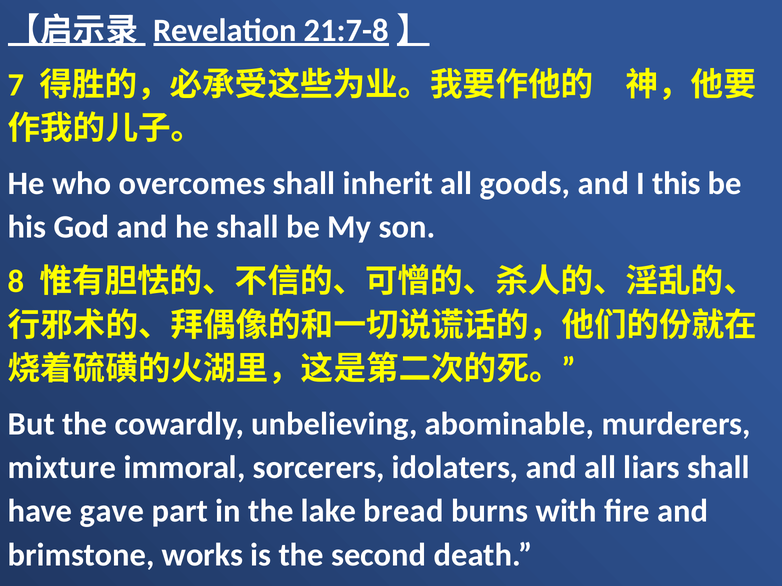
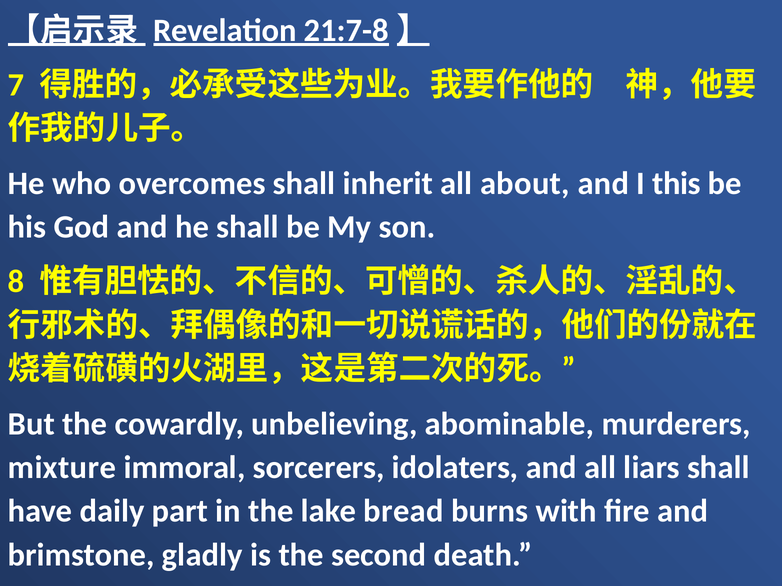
goods: goods -> about
gave: gave -> daily
works: works -> gladly
